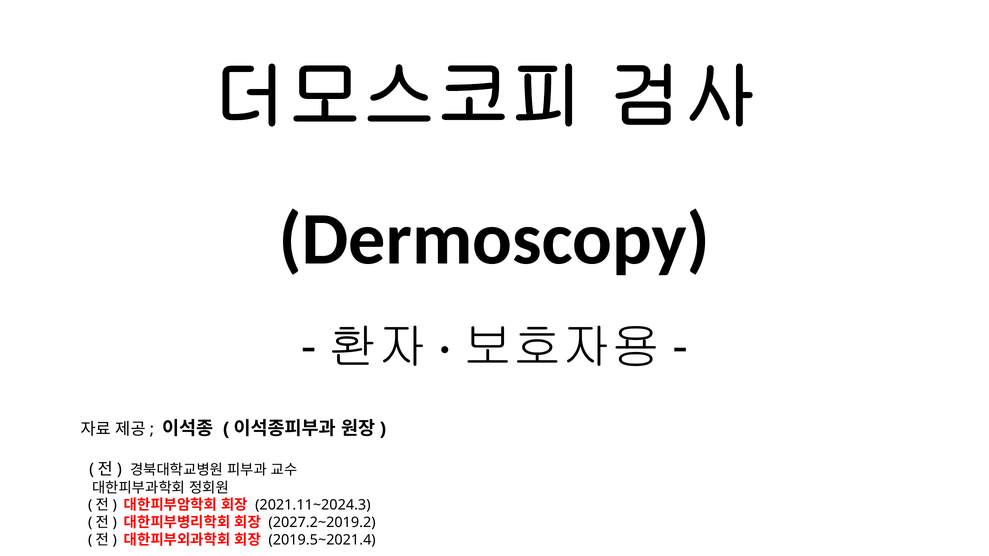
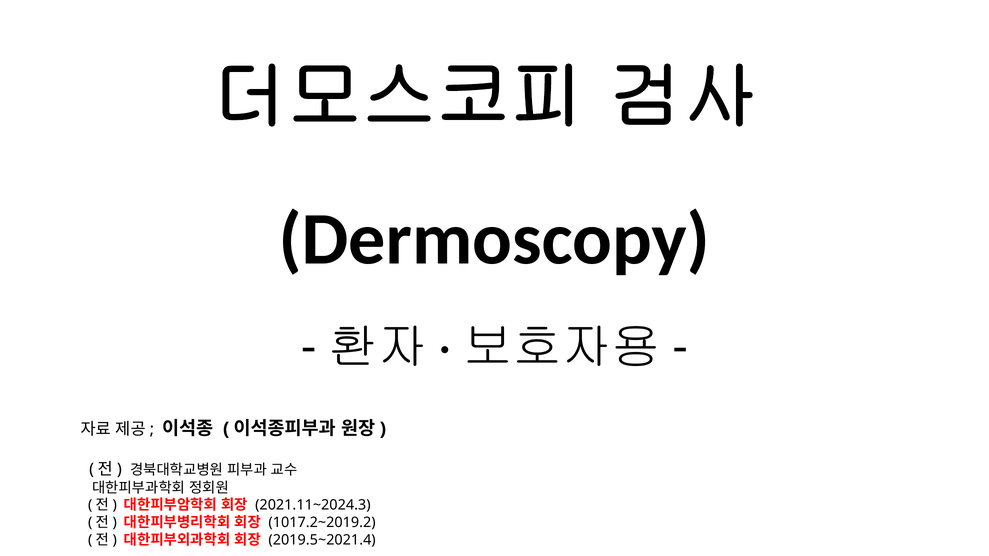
2027.2~2019.2: 2027.2~2019.2 -> 1017.2~2019.2
